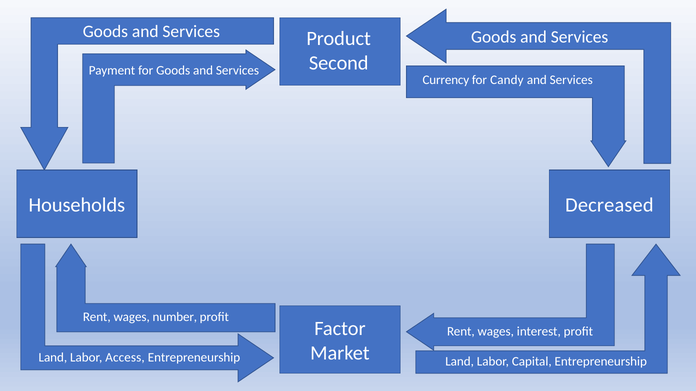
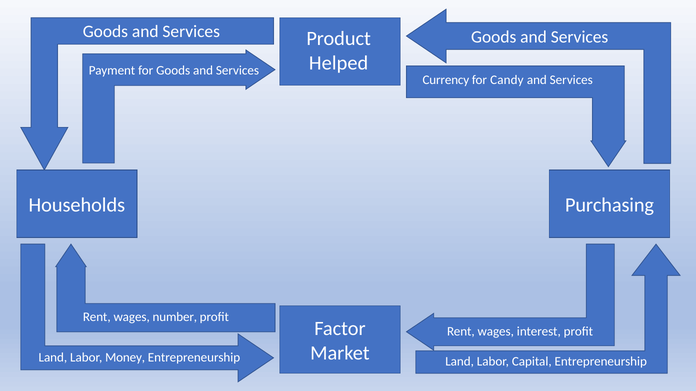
Second: Second -> Helped
Decreased: Decreased -> Purchasing
Access: Access -> Money
